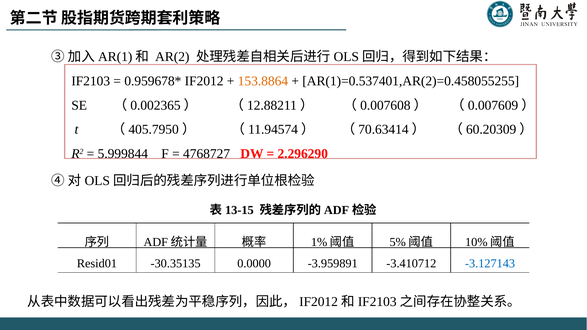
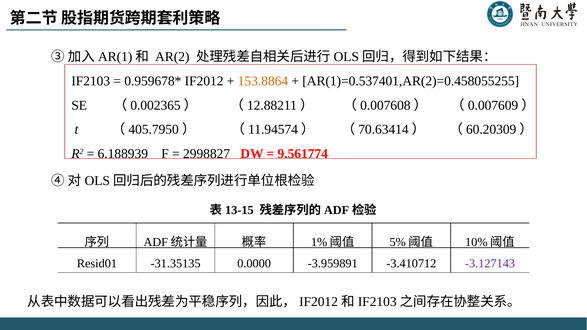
5.999844: 5.999844 -> 6.188939
4768727: 4768727 -> 2998827
2.296290: 2.296290 -> 9.561774
-30.35135: -30.35135 -> -31.35135
-3.127143 colour: blue -> purple
